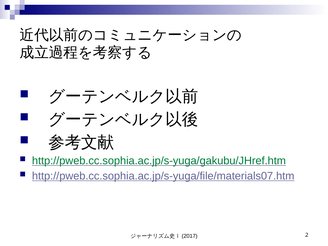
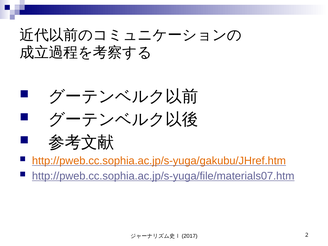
http://pweb.cc.sophia.ac.jp/s-yuga/gakubu/JHref.htm colour: green -> orange
